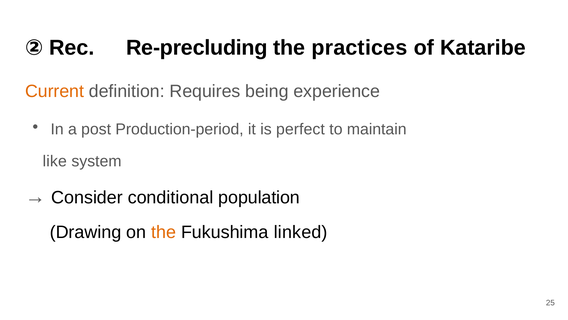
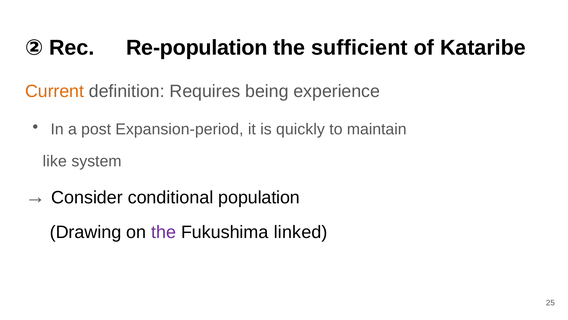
Re-precluding: Re-precluding -> Re-population
practices: practices -> sufficient
Production-period: Production-period -> Expansion-period
perfect: perfect -> quickly
the at (164, 232) colour: orange -> purple
